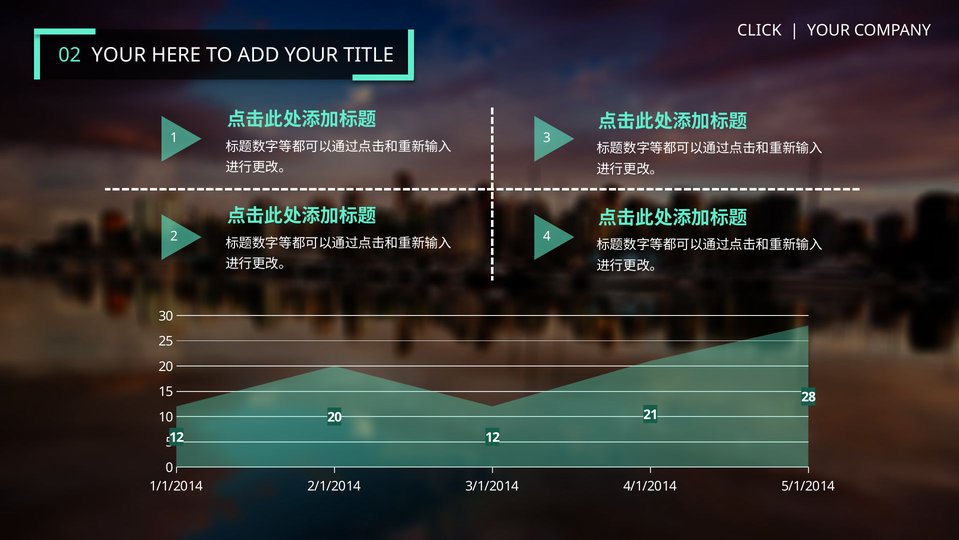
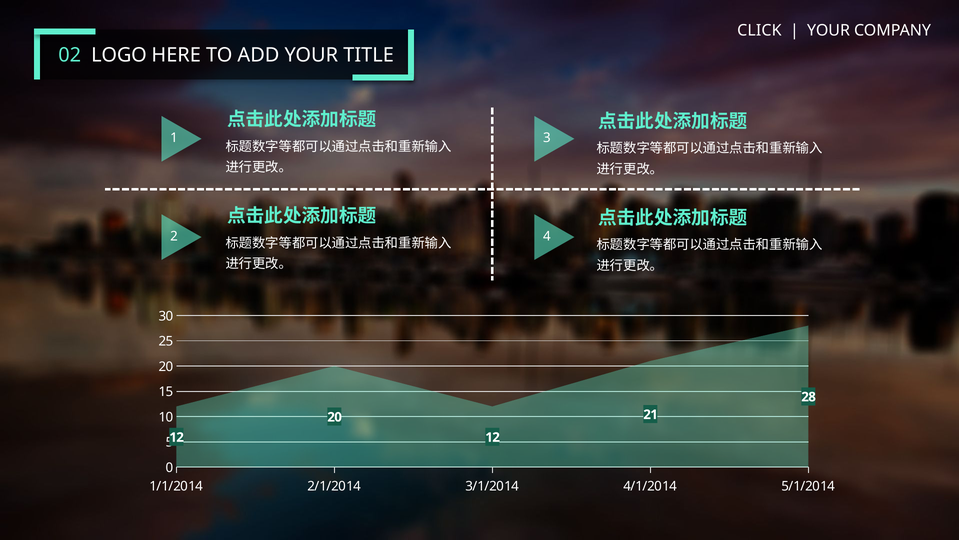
02 YOUR: YOUR -> LOGO
